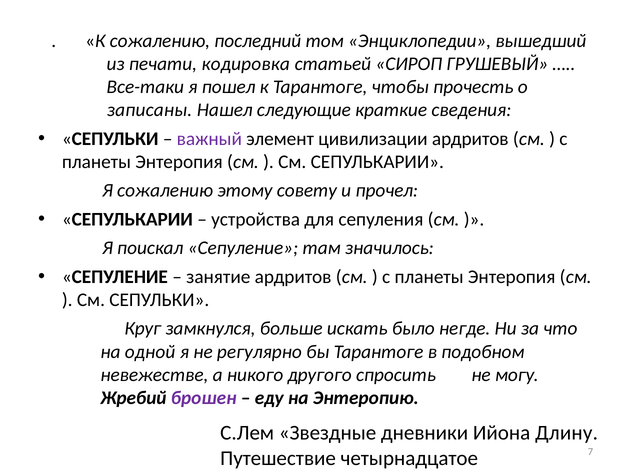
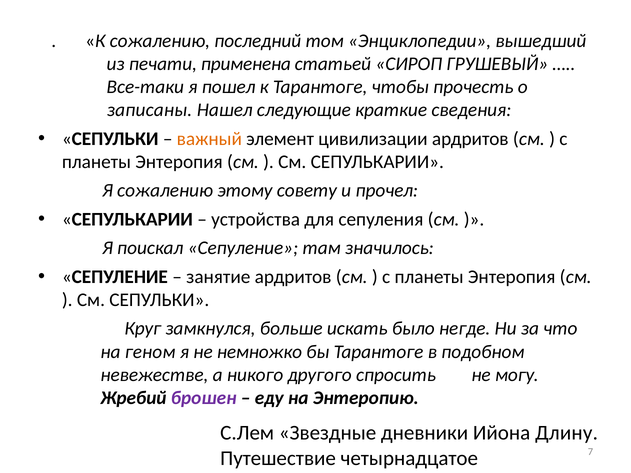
кодировка: кодировка -> применена
важный colour: purple -> orange
одной: одной -> геном
регулярно: регулярно -> немножко
